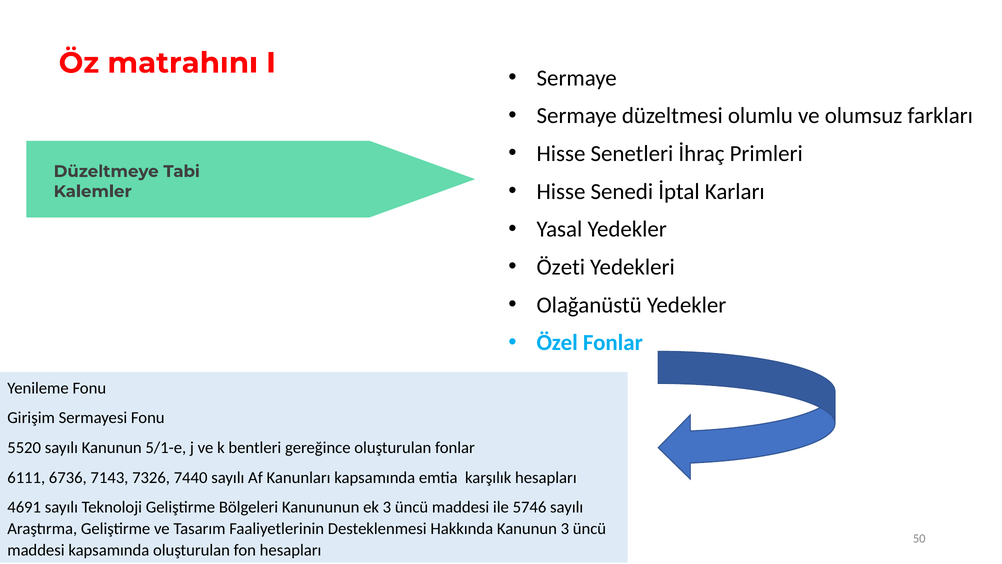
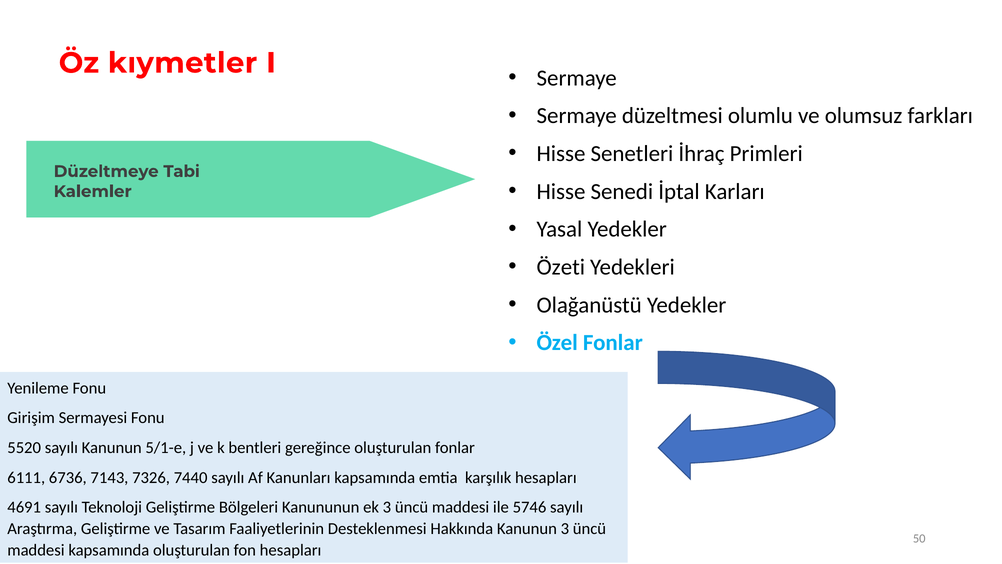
matrahını: matrahını -> kıymetler
